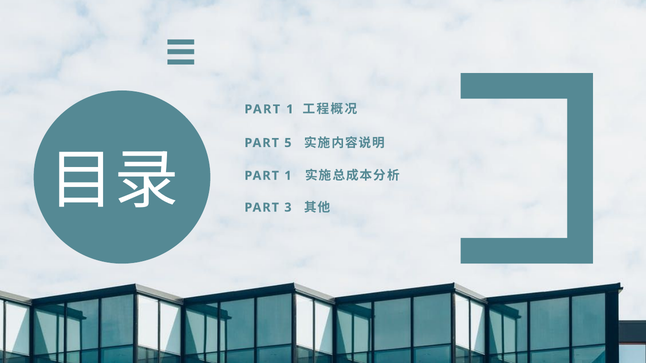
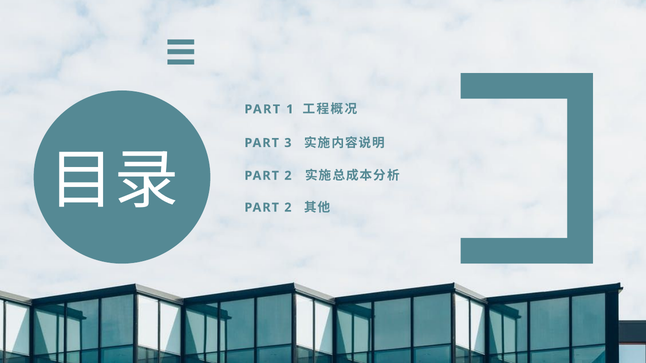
5: 5 -> 3
1 at (288, 176): 1 -> 2
3 at (288, 208): 3 -> 2
